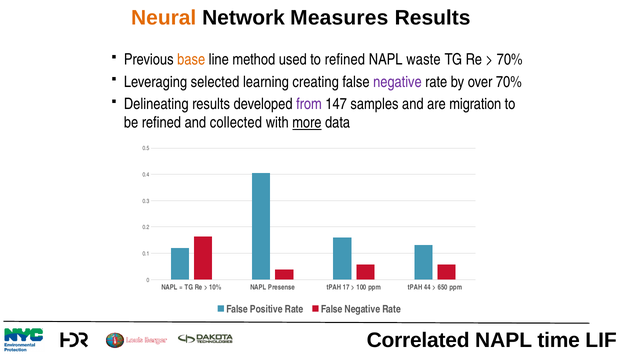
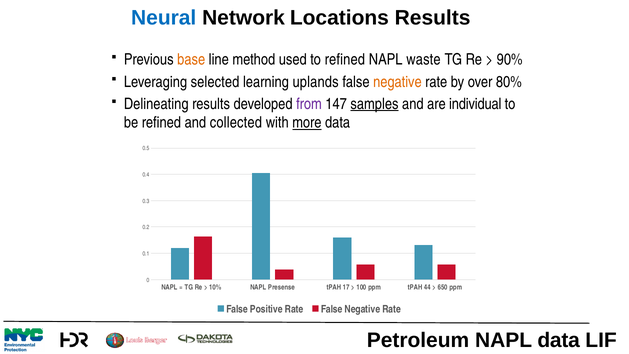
Neural colour: orange -> blue
Measures: Measures -> Locations
70% at (510, 60): 70% -> 90%
creating: creating -> uplands
negative at (397, 82) colour: purple -> orange
over 70%: 70% -> 80%
samples underline: none -> present
migration: migration -> individual
Correlated: Correlated -> Petroleum
NAPL time: time -> data
